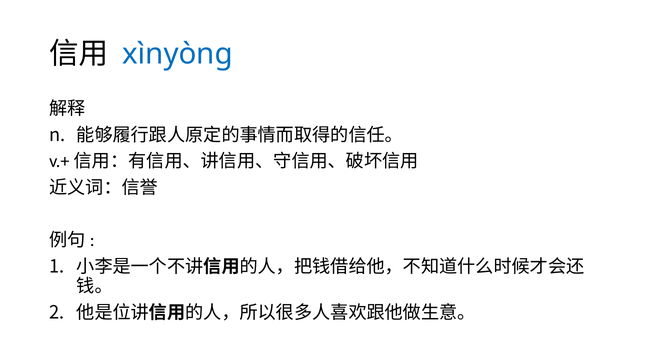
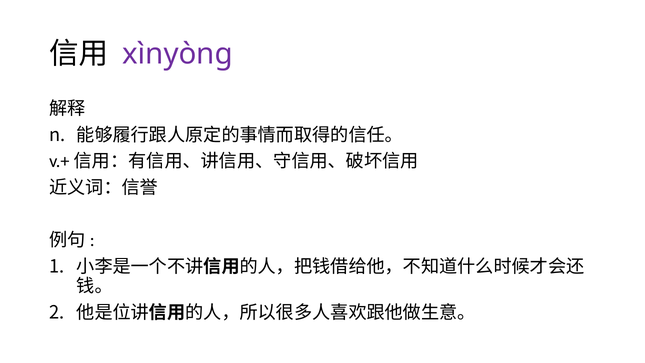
xìnyòng colour: blue -> purple
